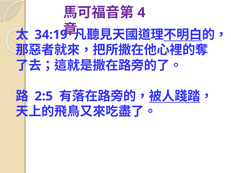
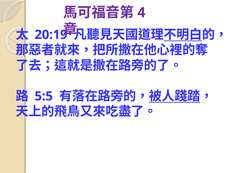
34:19: 34:19 -> 20:19
2:5: 2:5 -> 5:5
